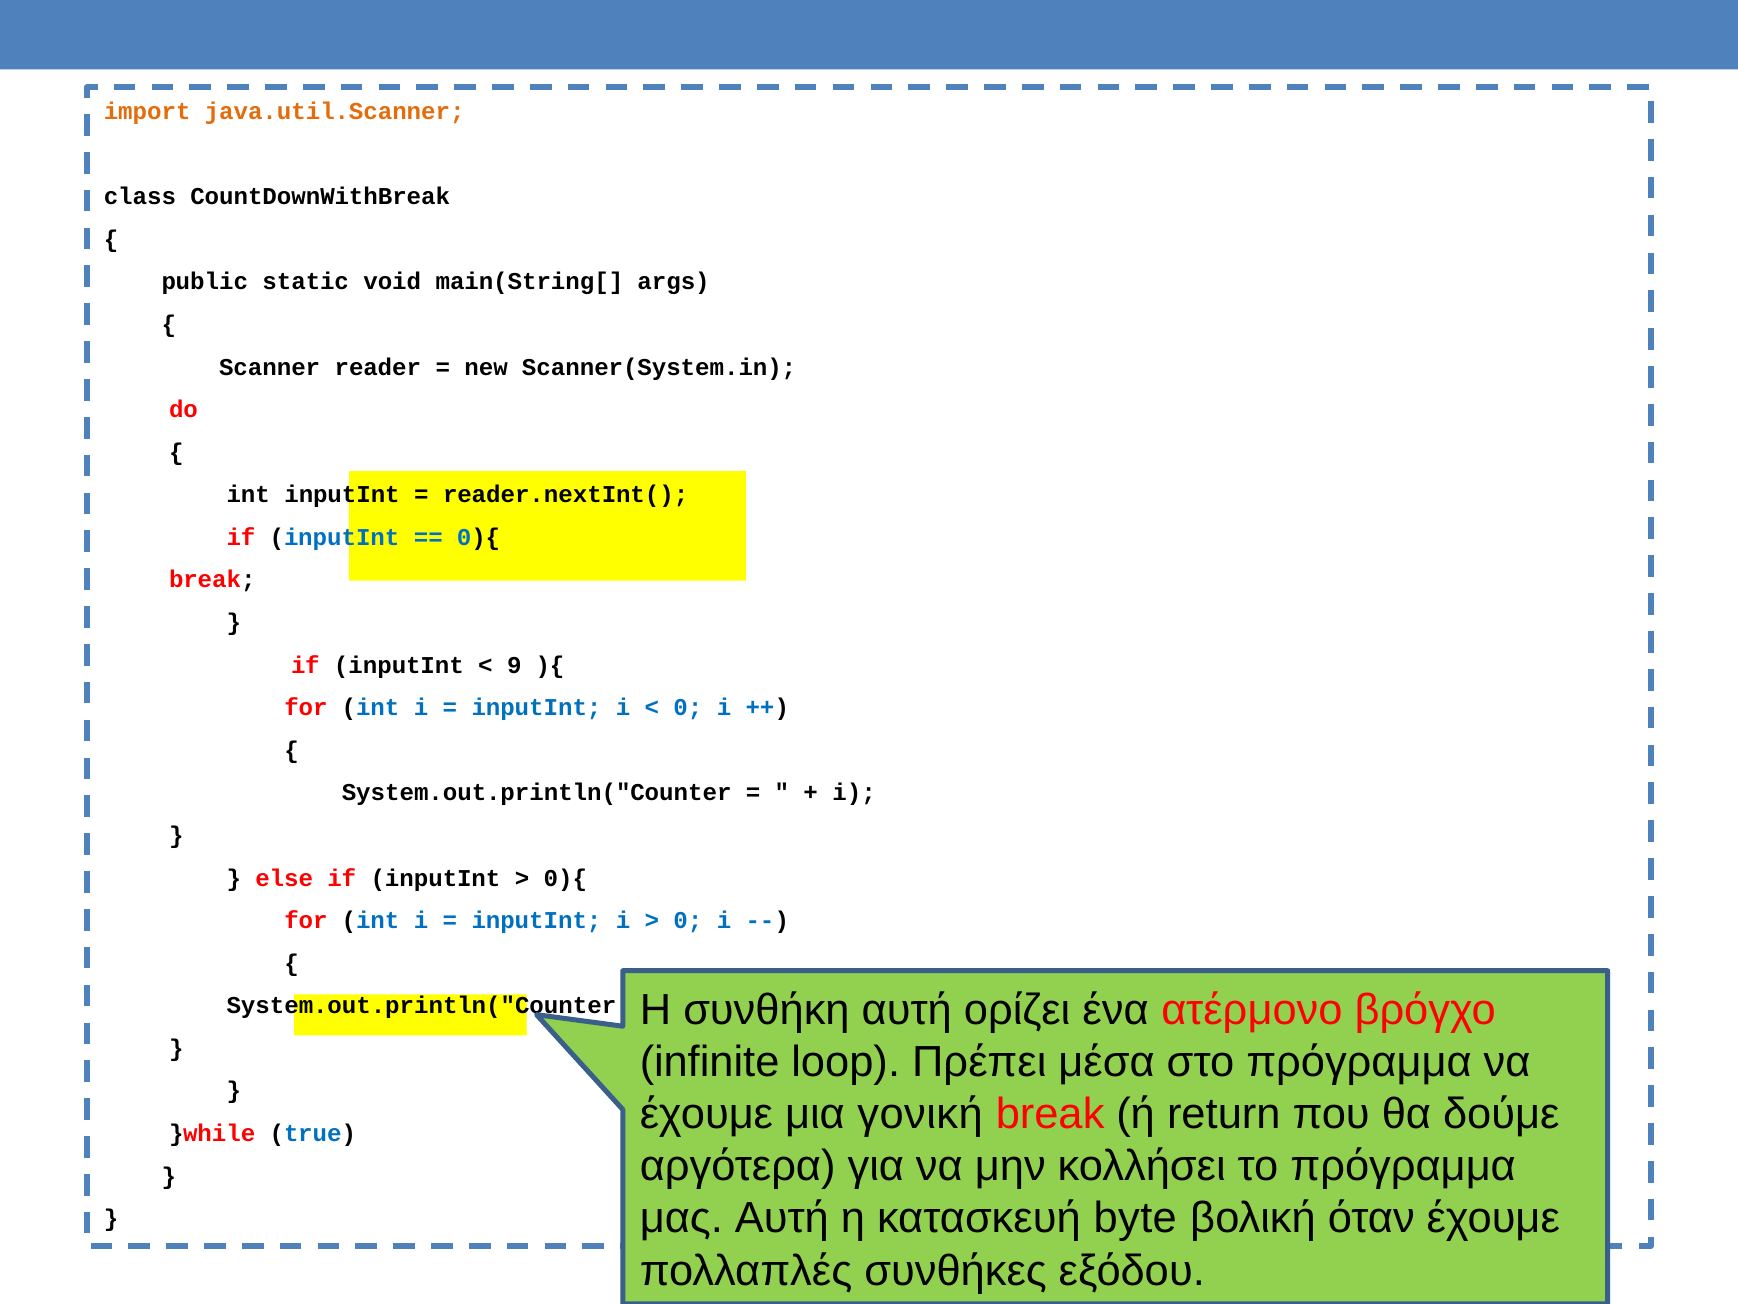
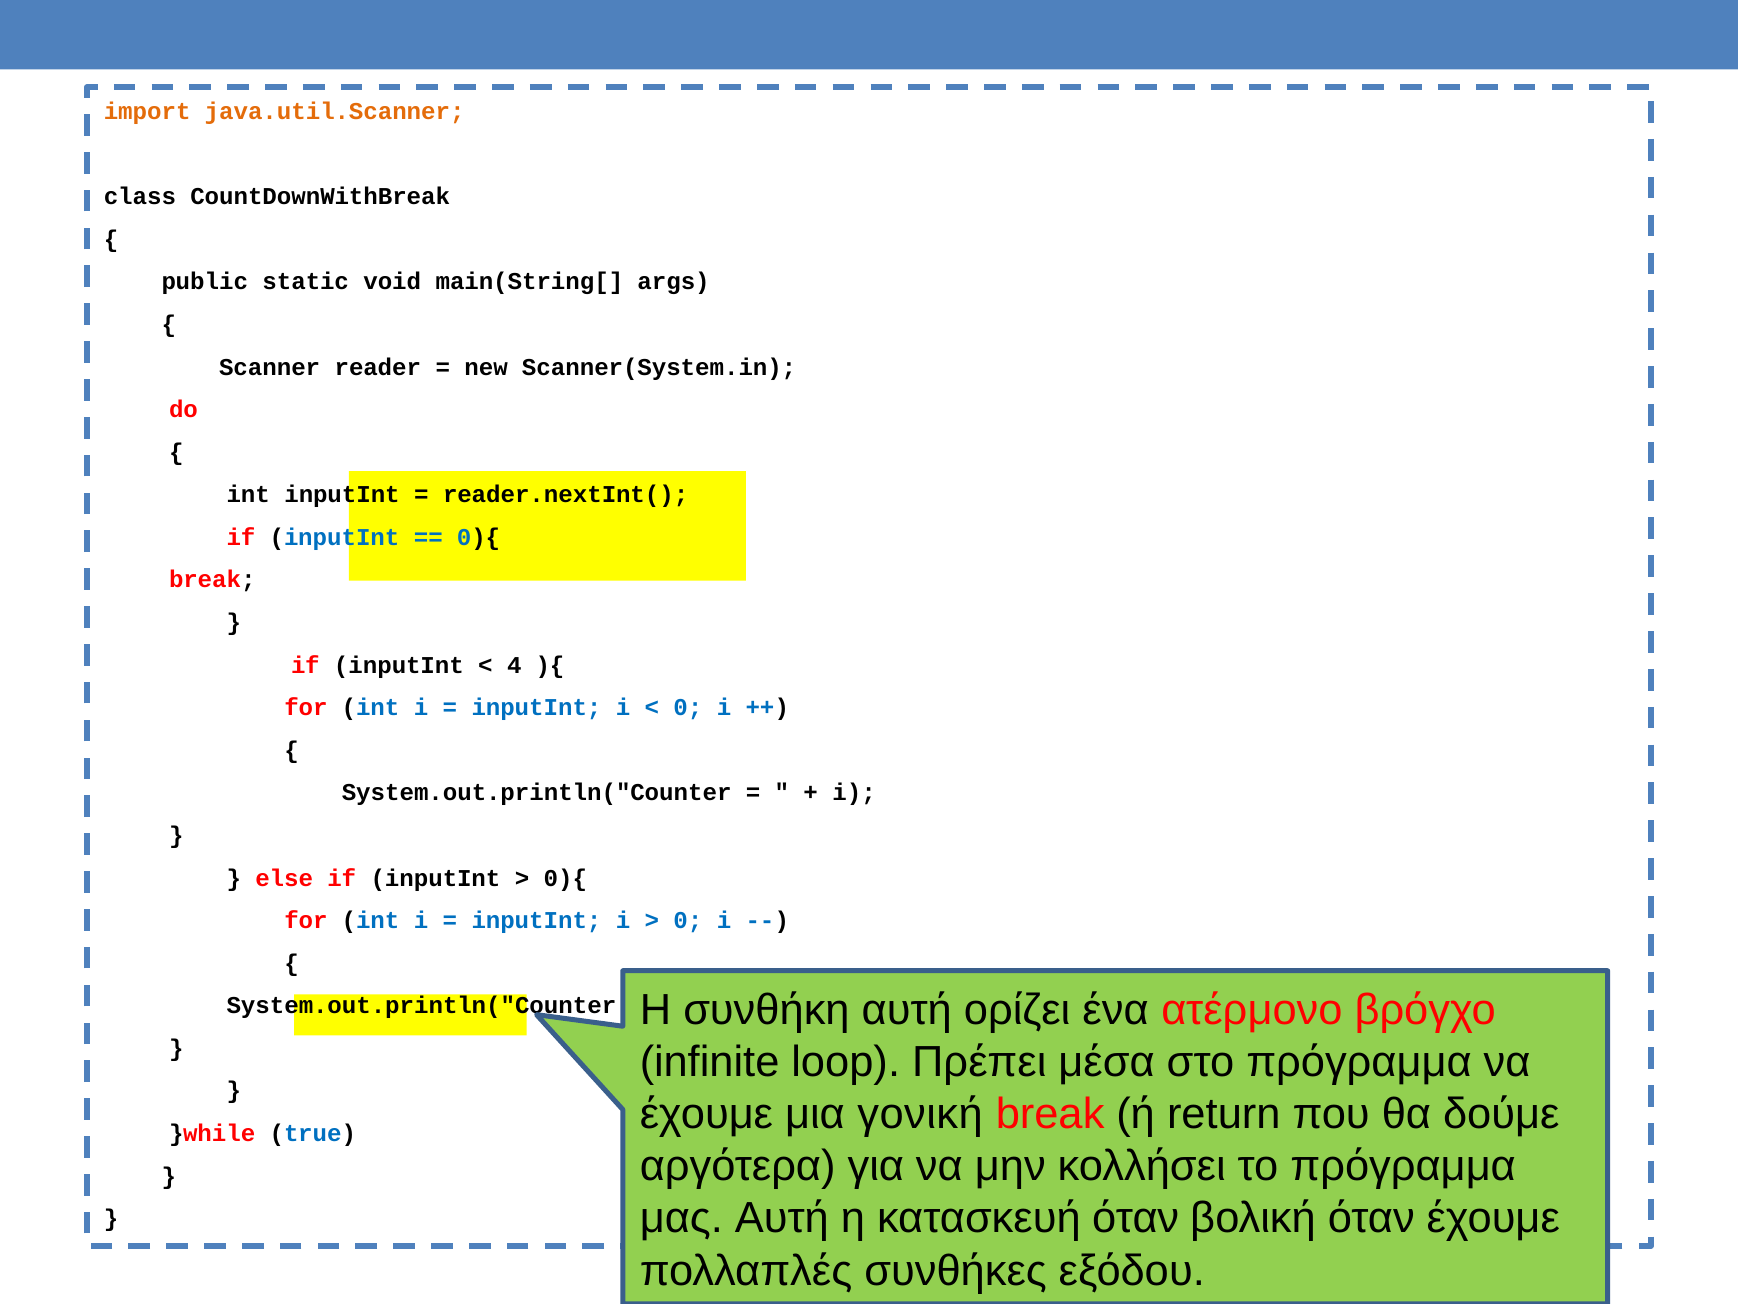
9: 9 -> 4
κατασκευή byte: byte -> όταν
